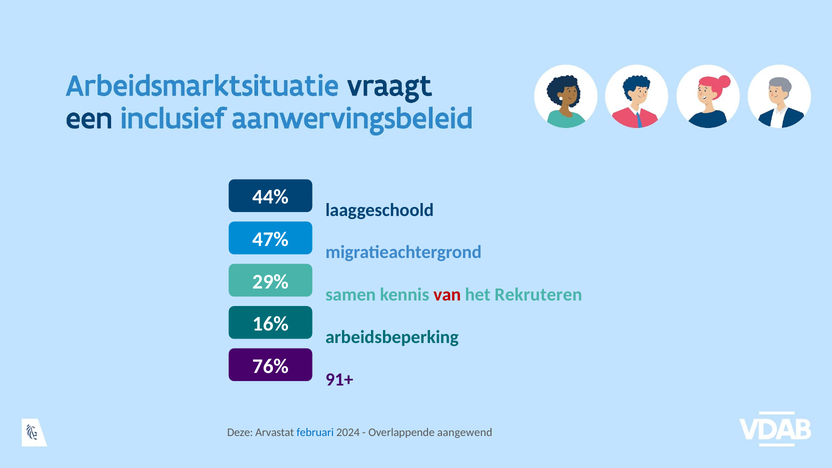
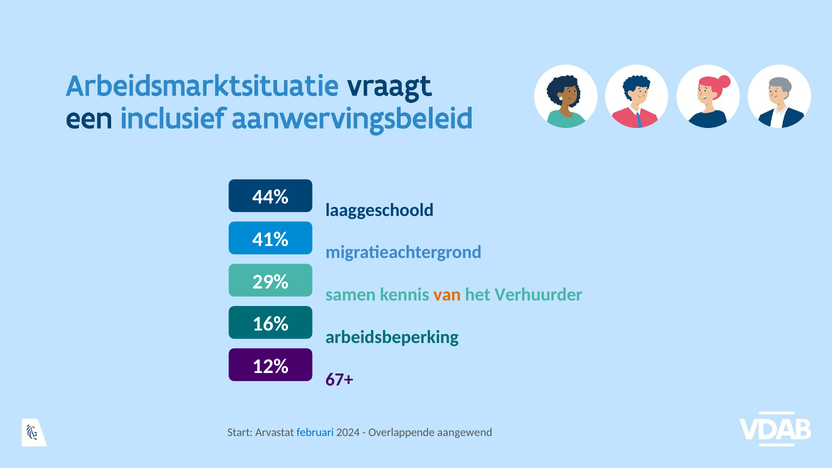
47%: 47% -> 41%
van colour: red -> orange
Rekruteren: Rekruteren -> Verhuurder
76%: 76% -> 12%
91+: 91+ -> 67+
Deze: Deze -> Start
